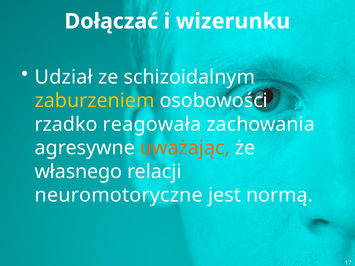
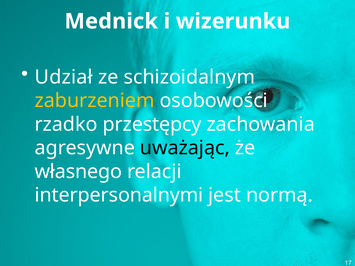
Dołączać: Dołączać -> Mednick
reagowała: reagowała -> przestępcy
uważając colour: orange -> black
neuromotoryczne: neuromotoryczne -> interpersonalnymi
